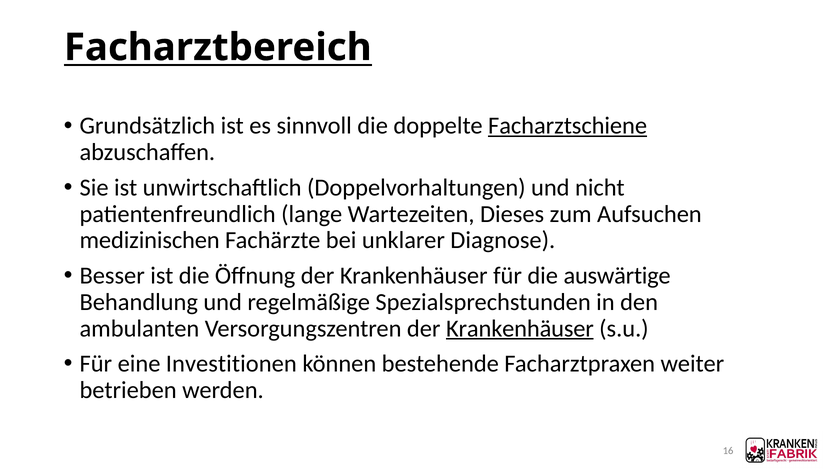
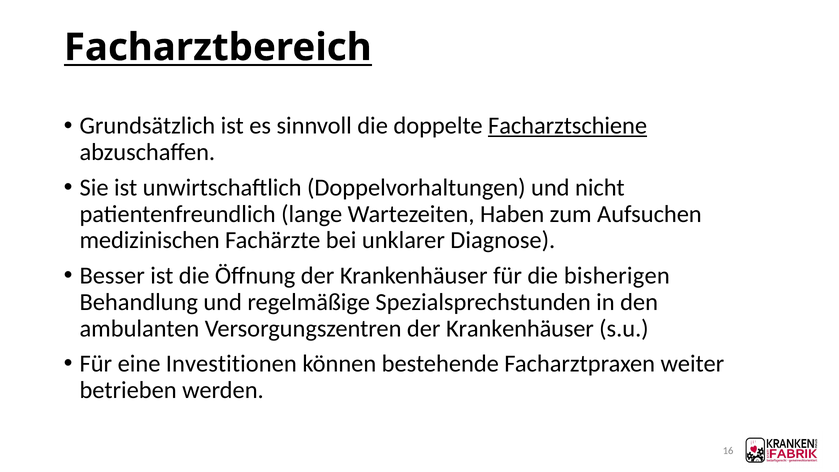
Dieses: Dieses -> Haben
auswärtige: auswärtige -> bisherigen
Krankenhäuser at (520, 328) underline: present -> none
